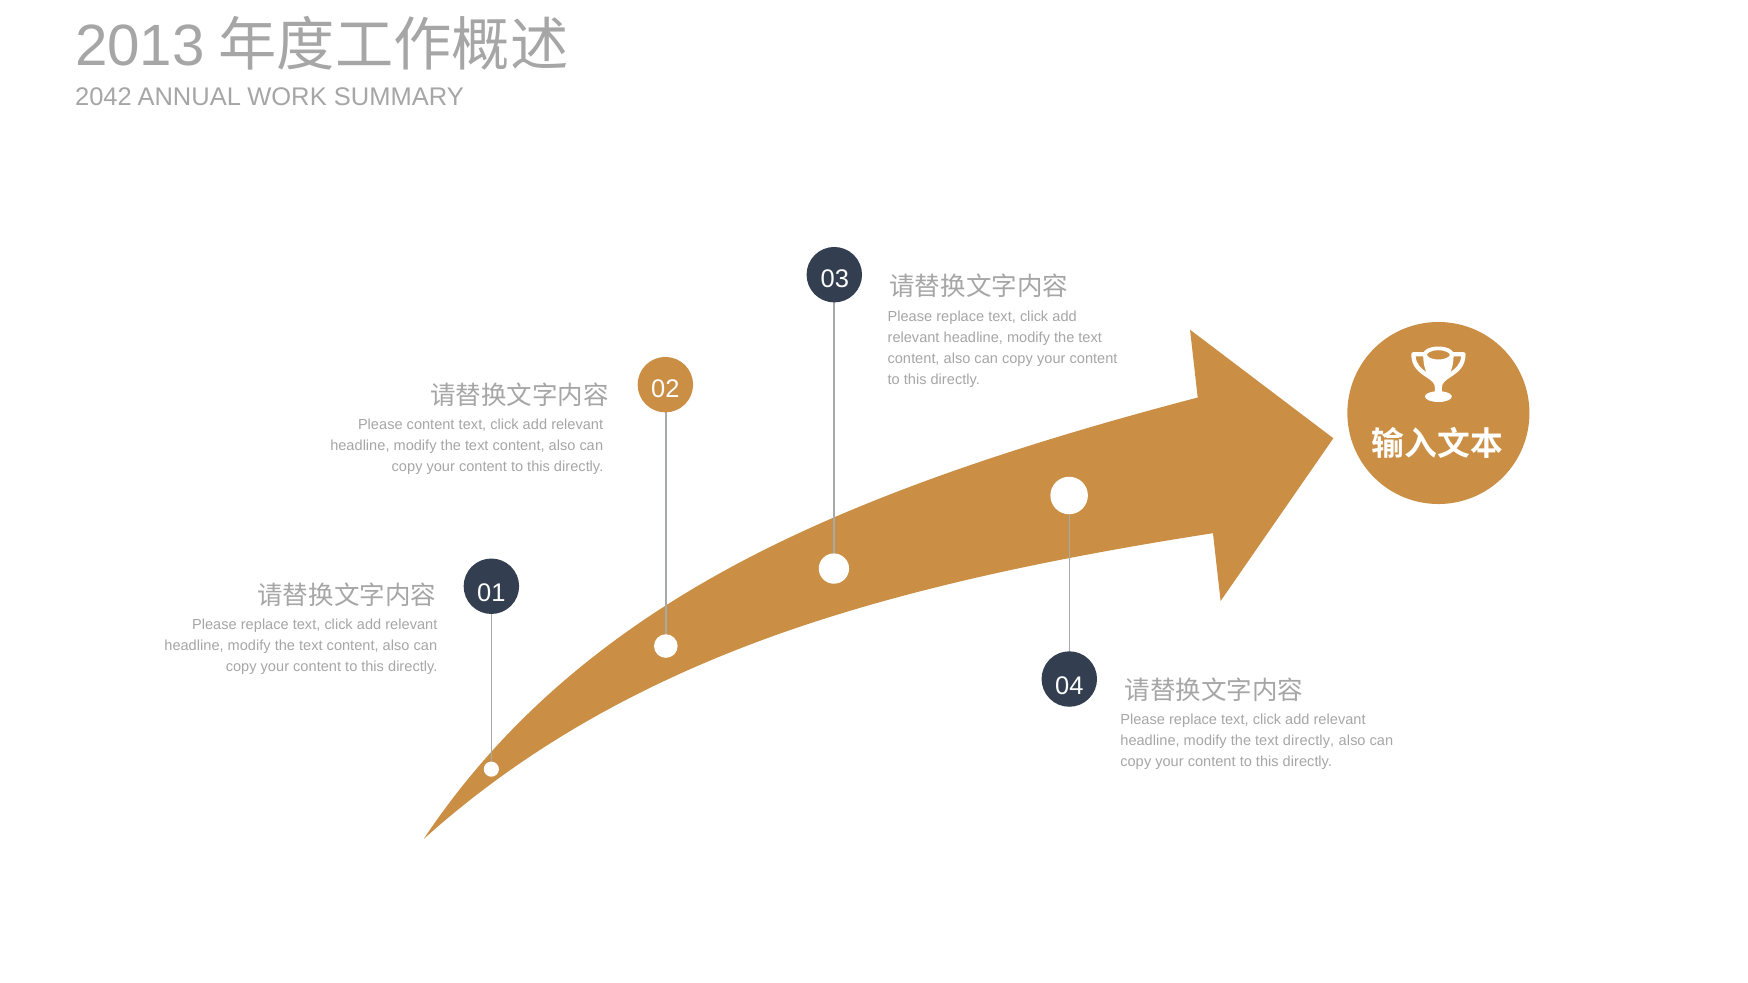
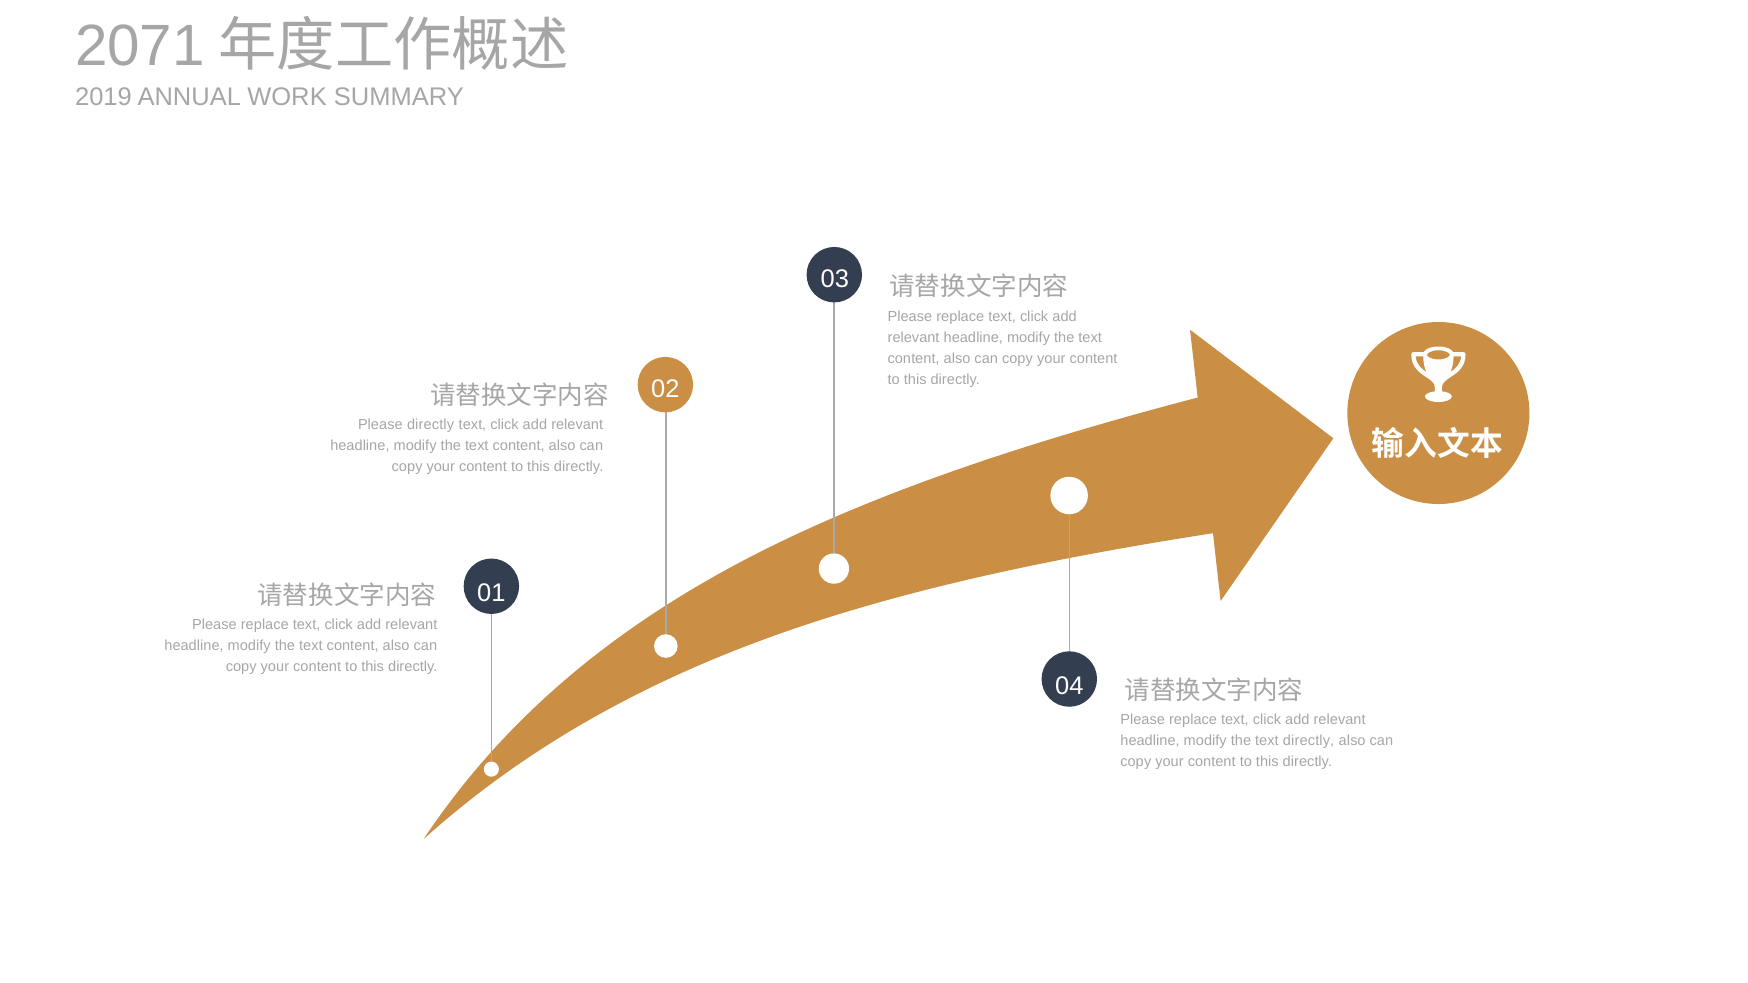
2013: 2013 -> 2071
2042: 2042 -> 2019
Please content: content -> directly
